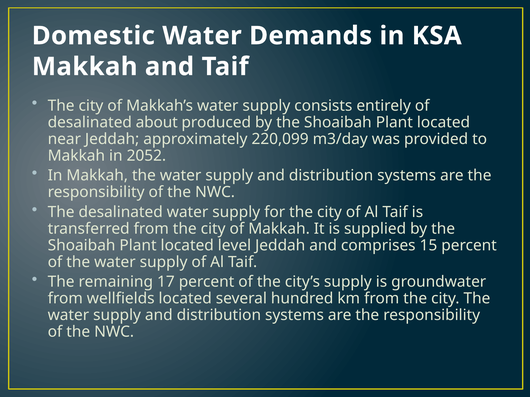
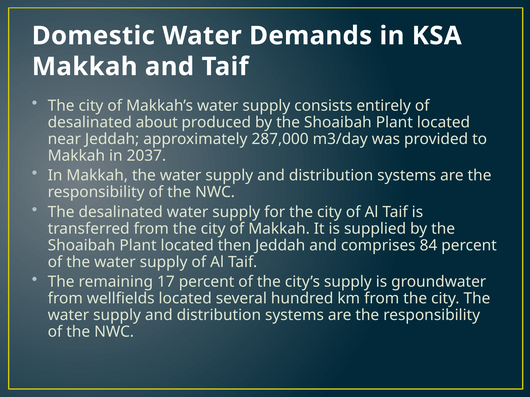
220,099: 220,099 -> 287,000
2052: 2052 -> 2037
level: level -> then
15: 15 -> 84
